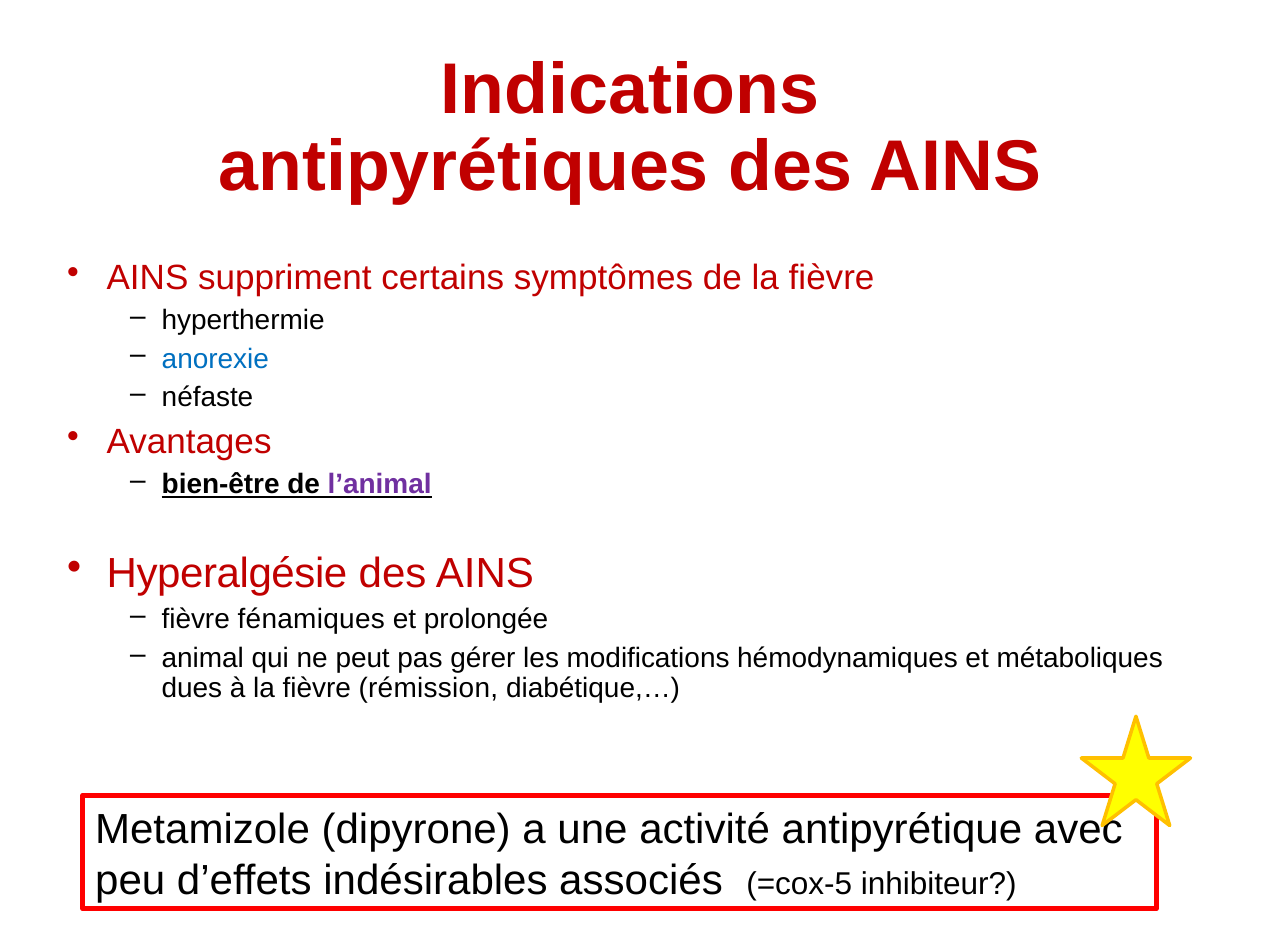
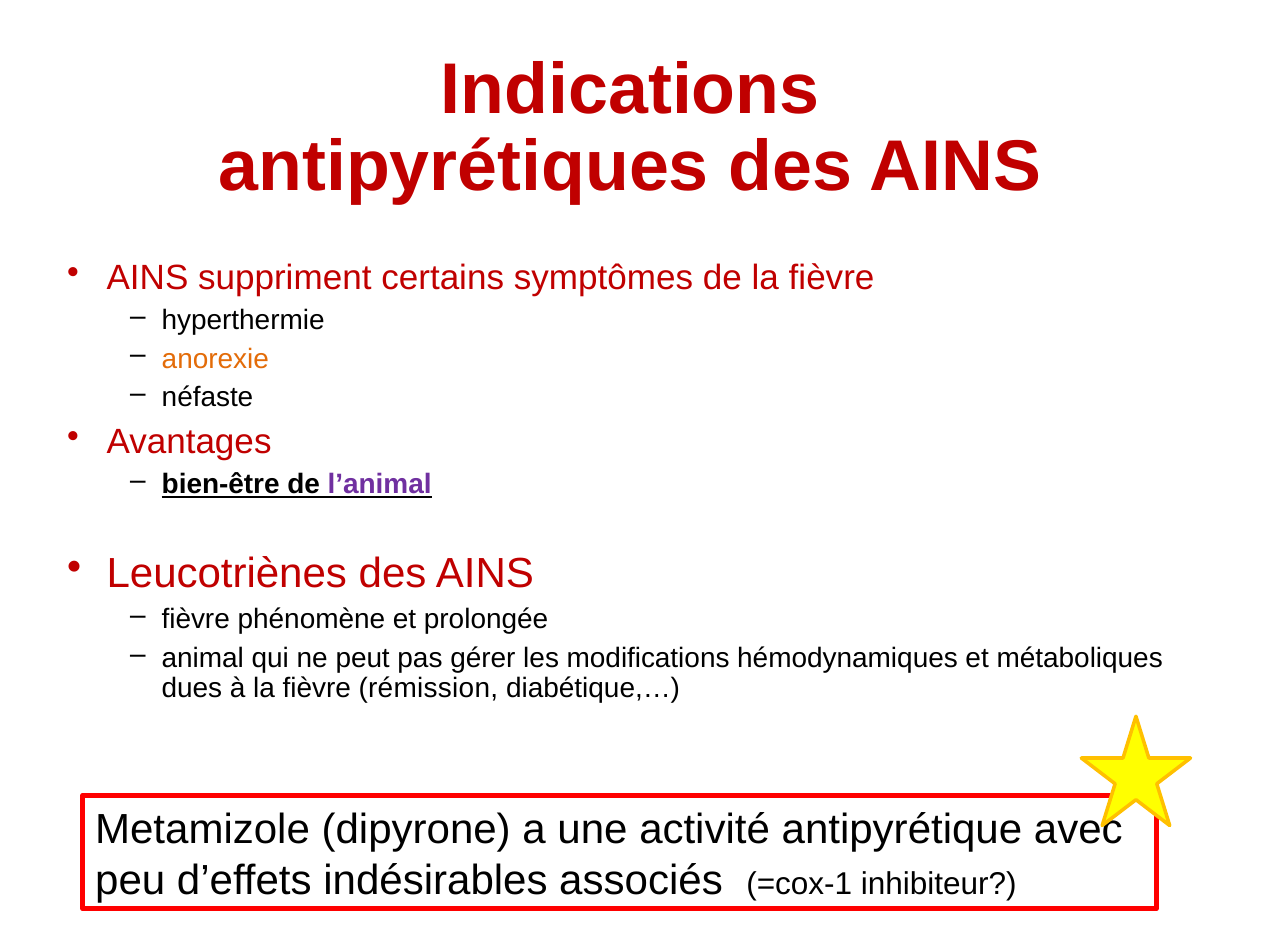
anorexie colour: blue -> orange
Hyperalgésie: Hyperalgésie -> Leucotriènes
fénamiques: fénamiques -> phénomène
=cox-5: =cox-5 -> =cox-1
